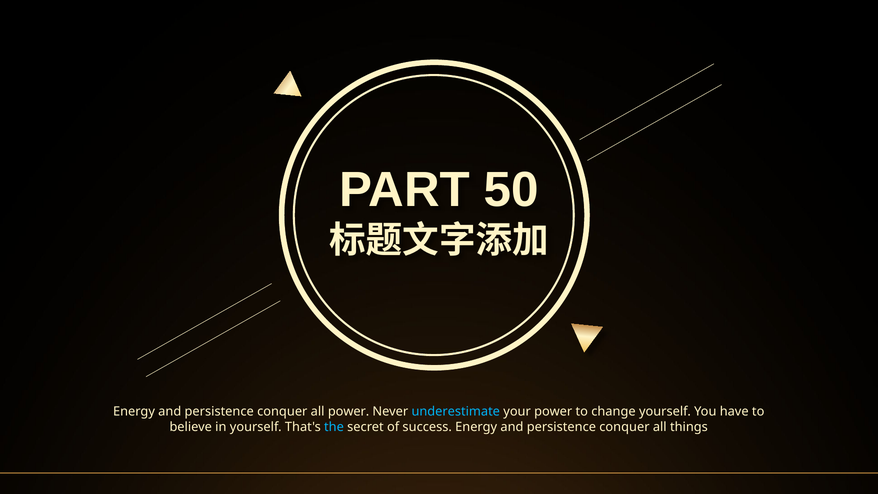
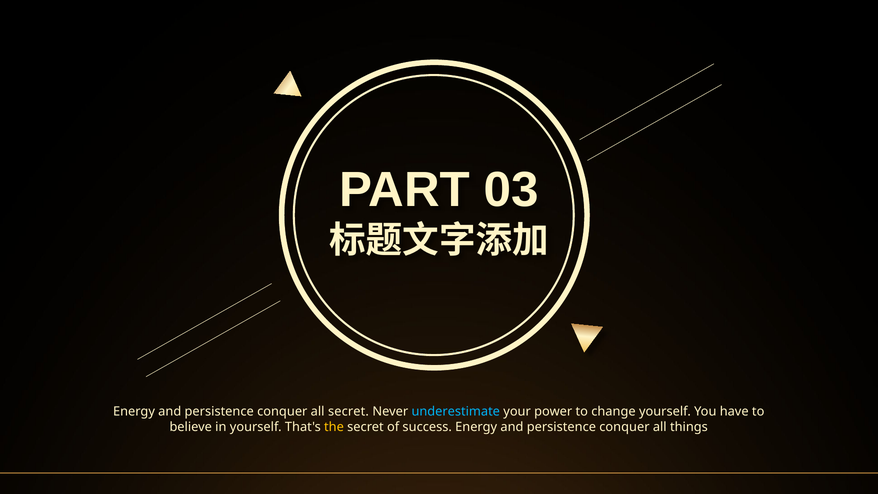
50: 50 -> 03
all power: power -> secret
the colour: light blue -> yellow
